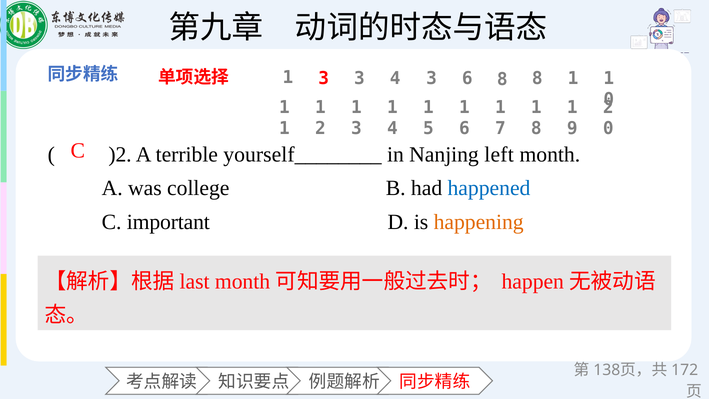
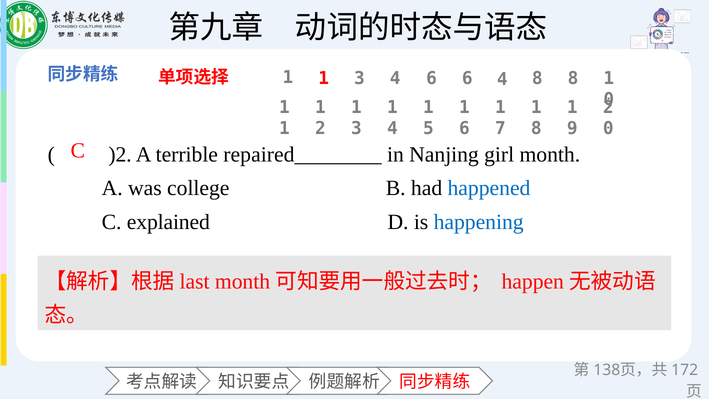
3 at (324, 78): 3 -> 1
4 3: 3 -> 6
6 8: 8 -> 4
1 at (573, 78): 1 -> 8
yourself________: yourself________ -> repaired________
left: left -> girl
important: important -> explained
happening colour: orange -> blue
